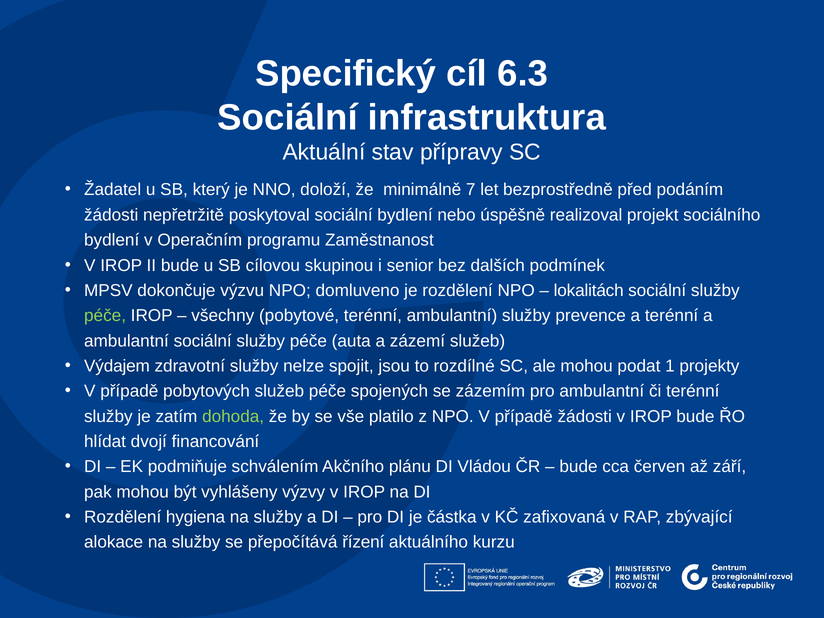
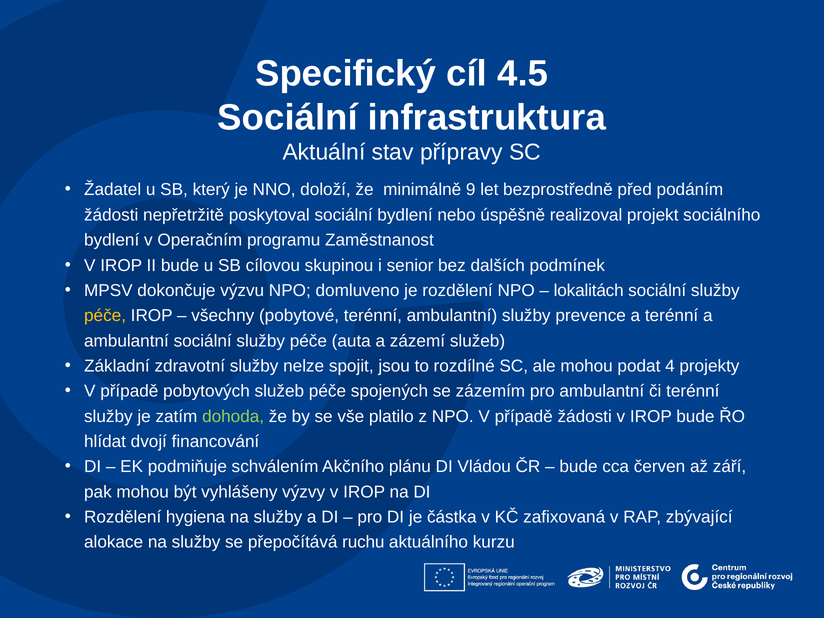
6.3: 6.3 -> 4.5
7: 7 -> 9
péče at (105, 316) colour: light green -> yellow
Výdajem: Výdajem -> Základní
1: 1 -> 4
řízení: řízení -> ruchu
